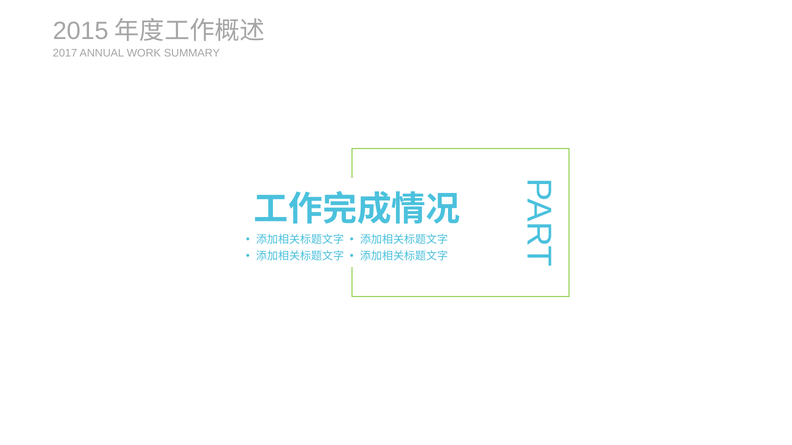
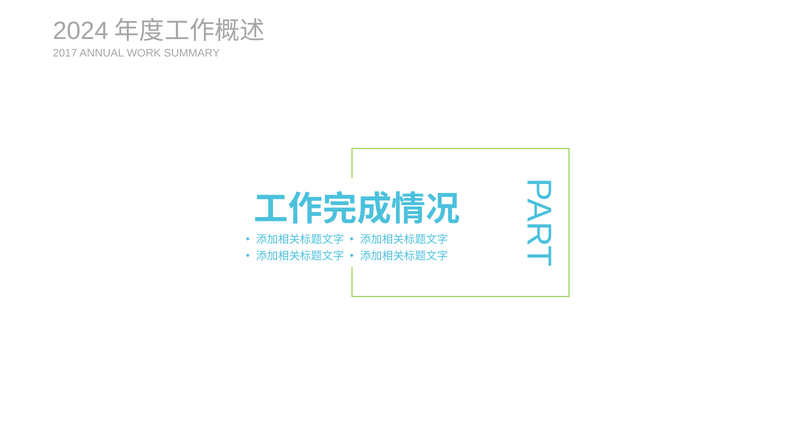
2015: 2015 -> 2024
